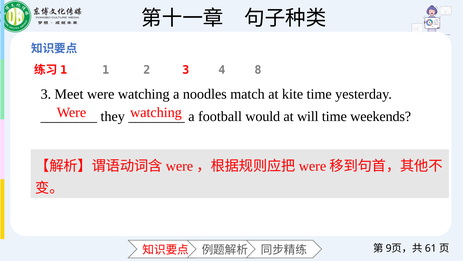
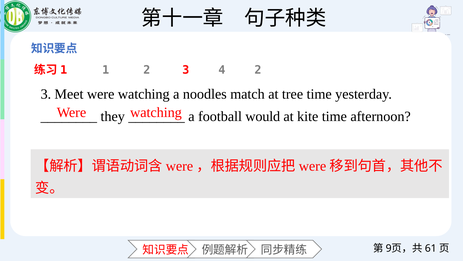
4 8: 8 -> 2
kite: kite -> tree
will: will -> kite
weekends: weekends -> afternoon
